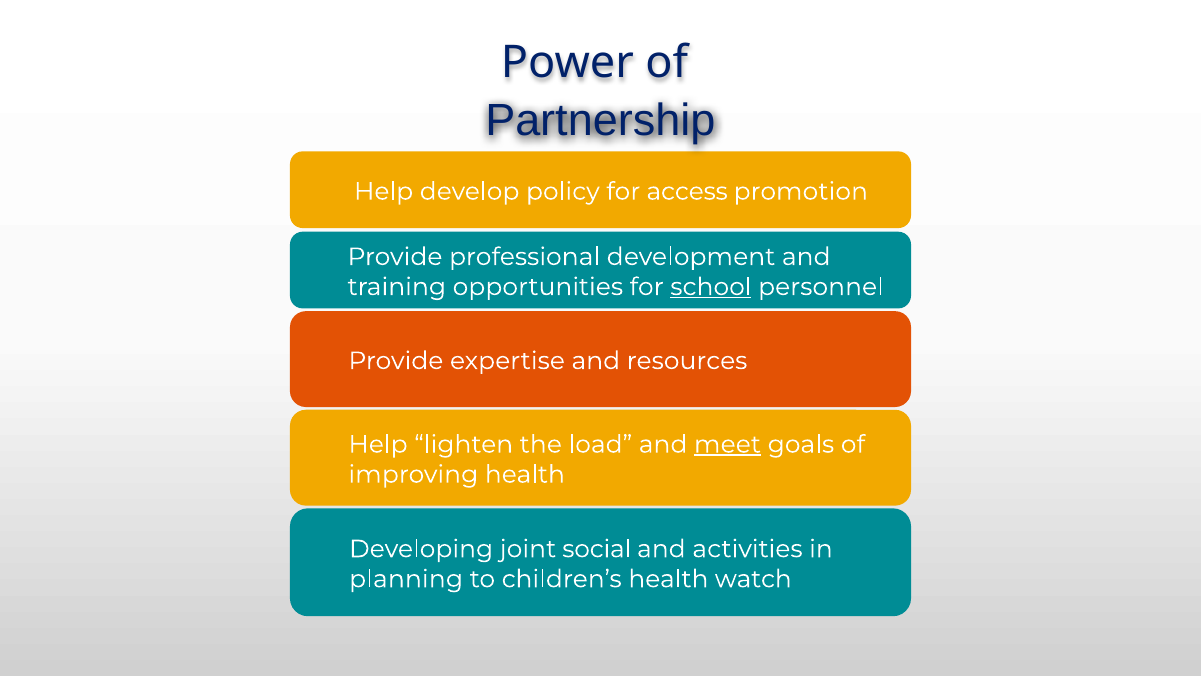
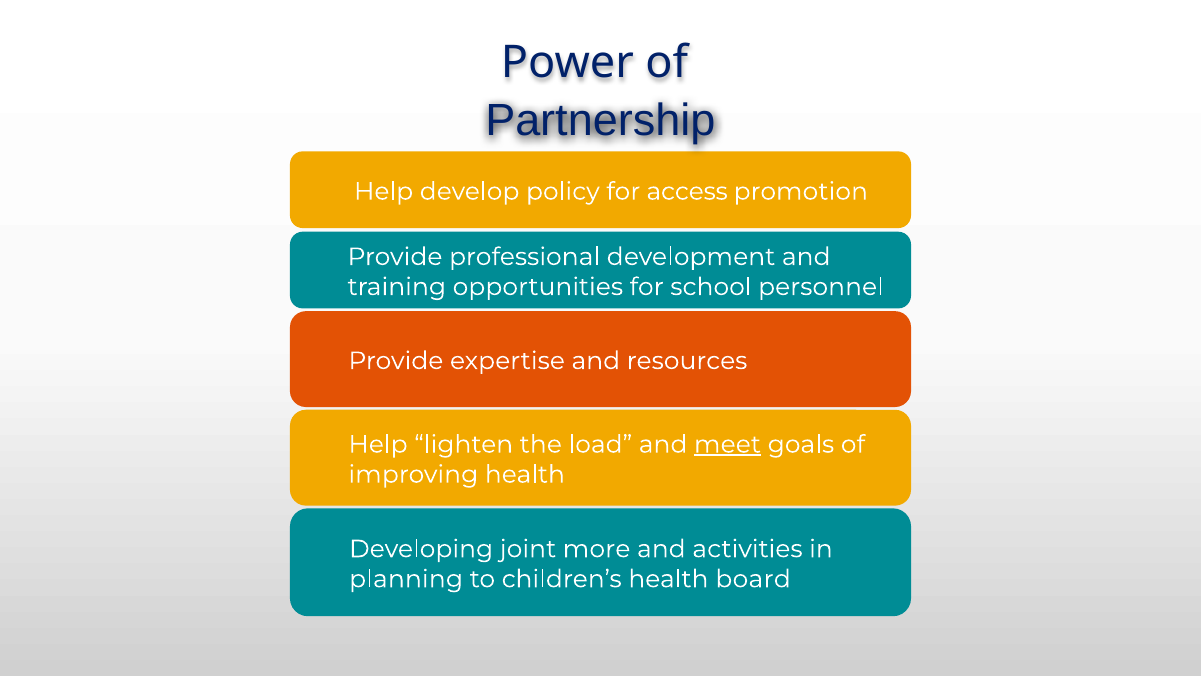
school underline: present -> none
social: social -> more
watch: watch -> board
